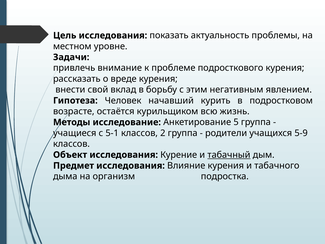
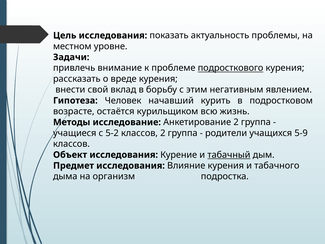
подросткового underline: none -> present
Анкетирование 5: 5 -> 2
5-1: 5-1 -> 5-2
